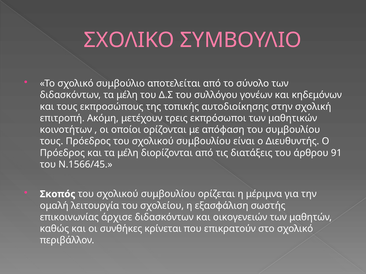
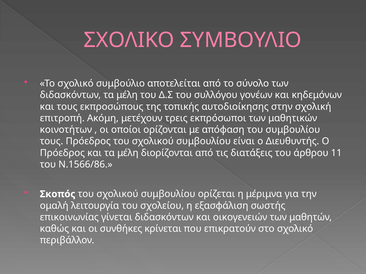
91: 91 -> 11
Ν.1566/45: Ν.1566/45 -> Ν.1566/86
άρχισε: άρχισε -> γίνεται
